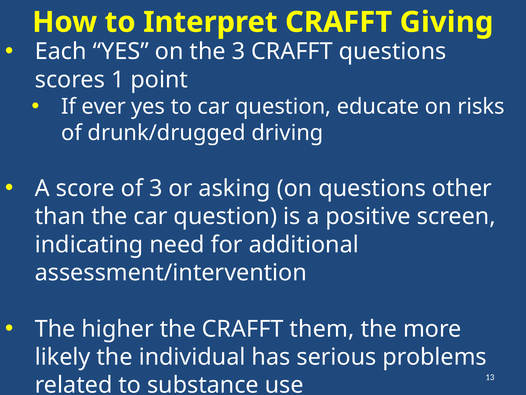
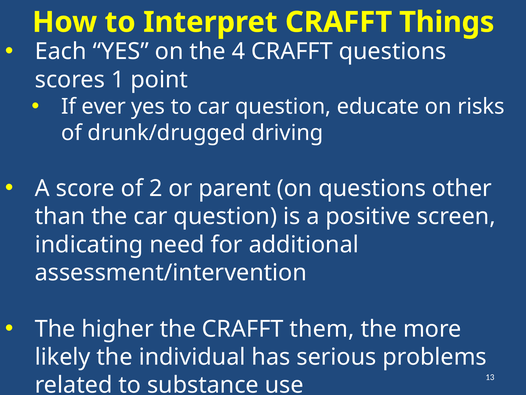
Giving: Giving -> Things
the 3: 3 -> 4
of 3: 3 -> 2
asking: asking -> parent
